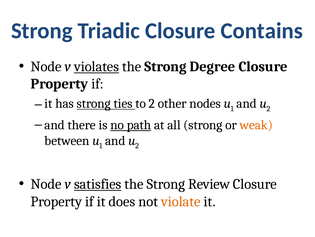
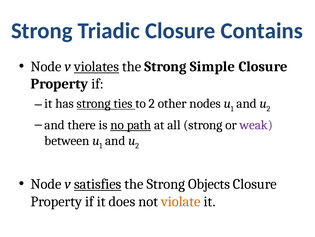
Degree: Degree -> Simple
weak colour: orange -> purple
Review: Review -> Objects
